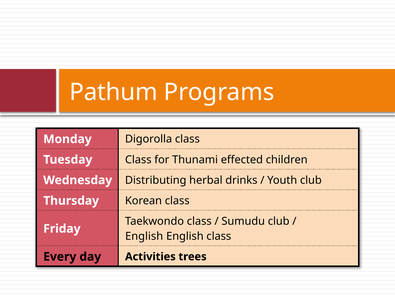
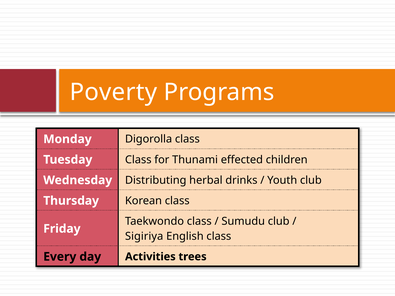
Pathum: Pathum -> Poverty
English at (144, 236): English -> Sigiriya
